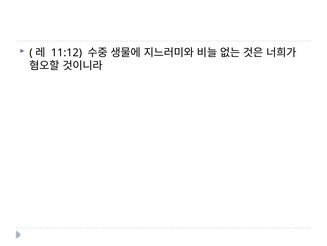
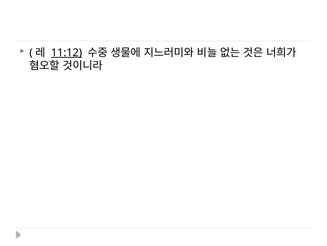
11:12 underline: none -> present
